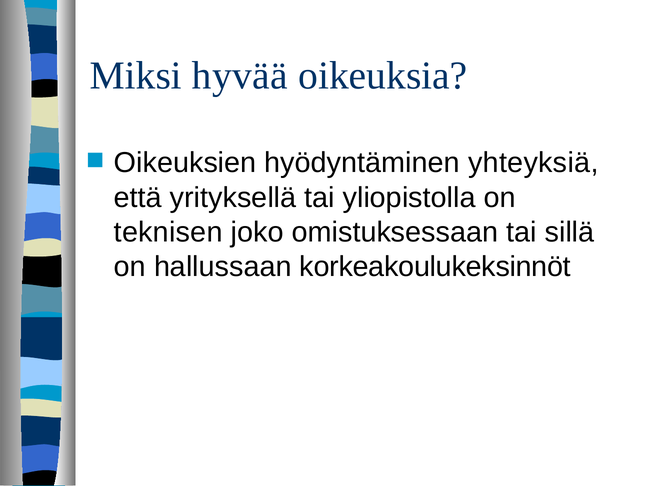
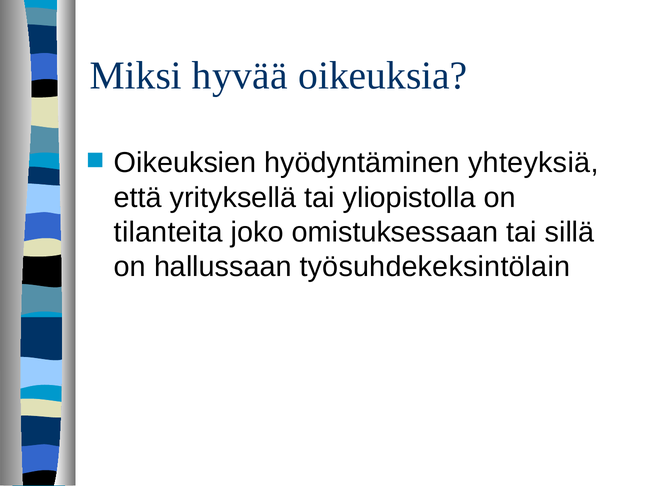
teknisen: teknisen -> tilanteita
korkeakoulukeksinnöt: korkeakoulukeksinnöt -> työsuhdekeksintölain
